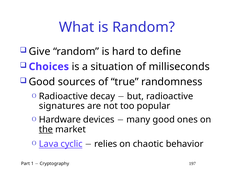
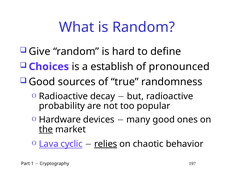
situation: situation -> establish
milliseconds: milliseconds -> pronounced
signatures: signatures -> probability
relies underline: none -> present
